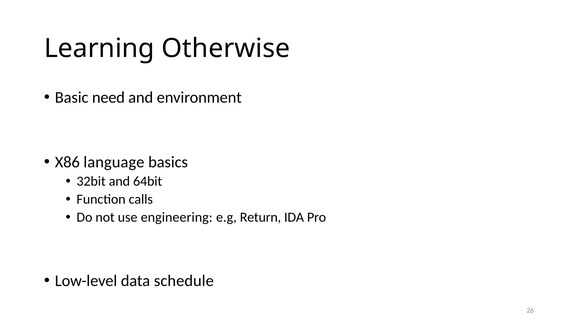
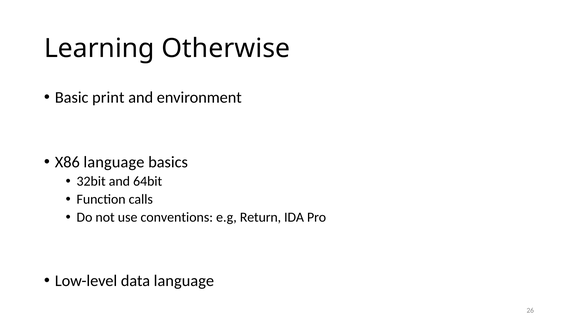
need: need -> print
engineering: engineering -> conventions
data schedule: schedule -> language
